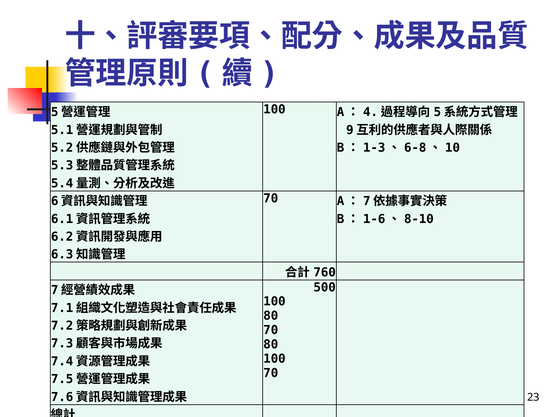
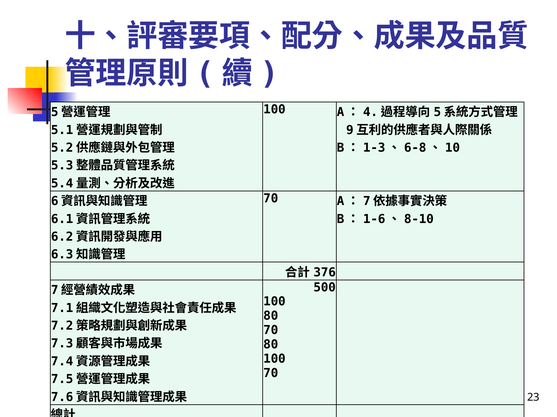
760: 760 -> 376
